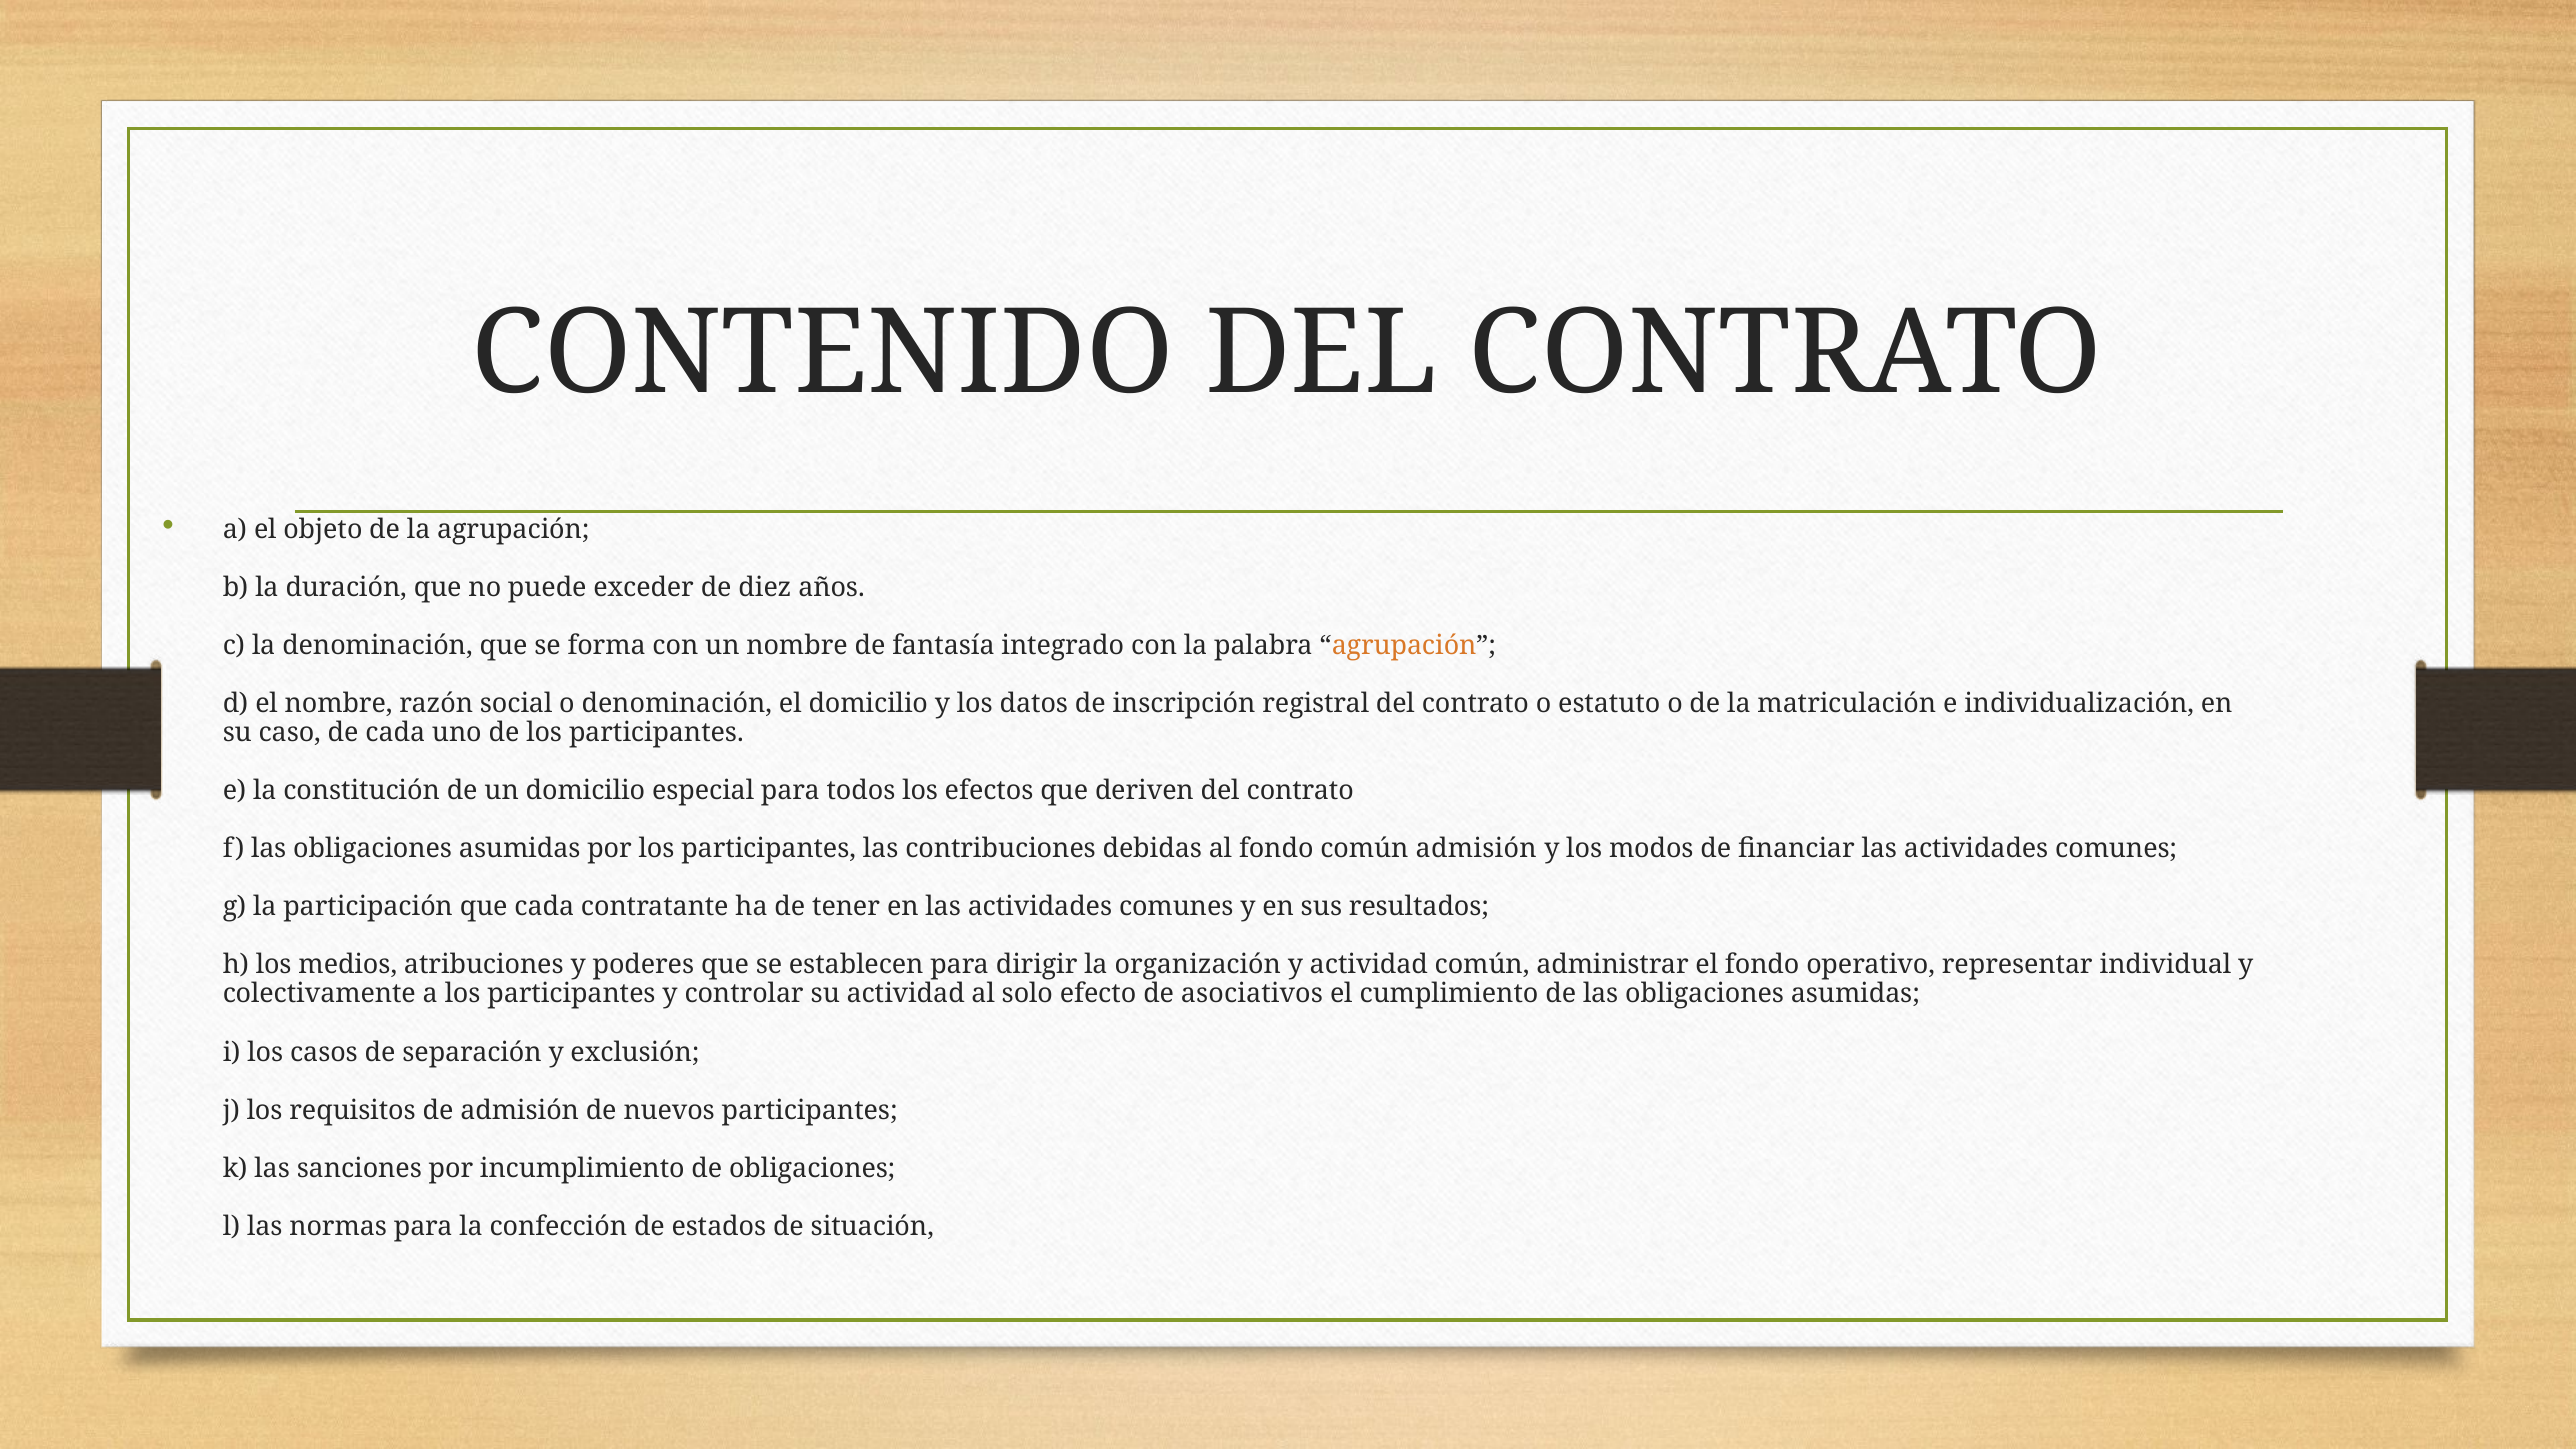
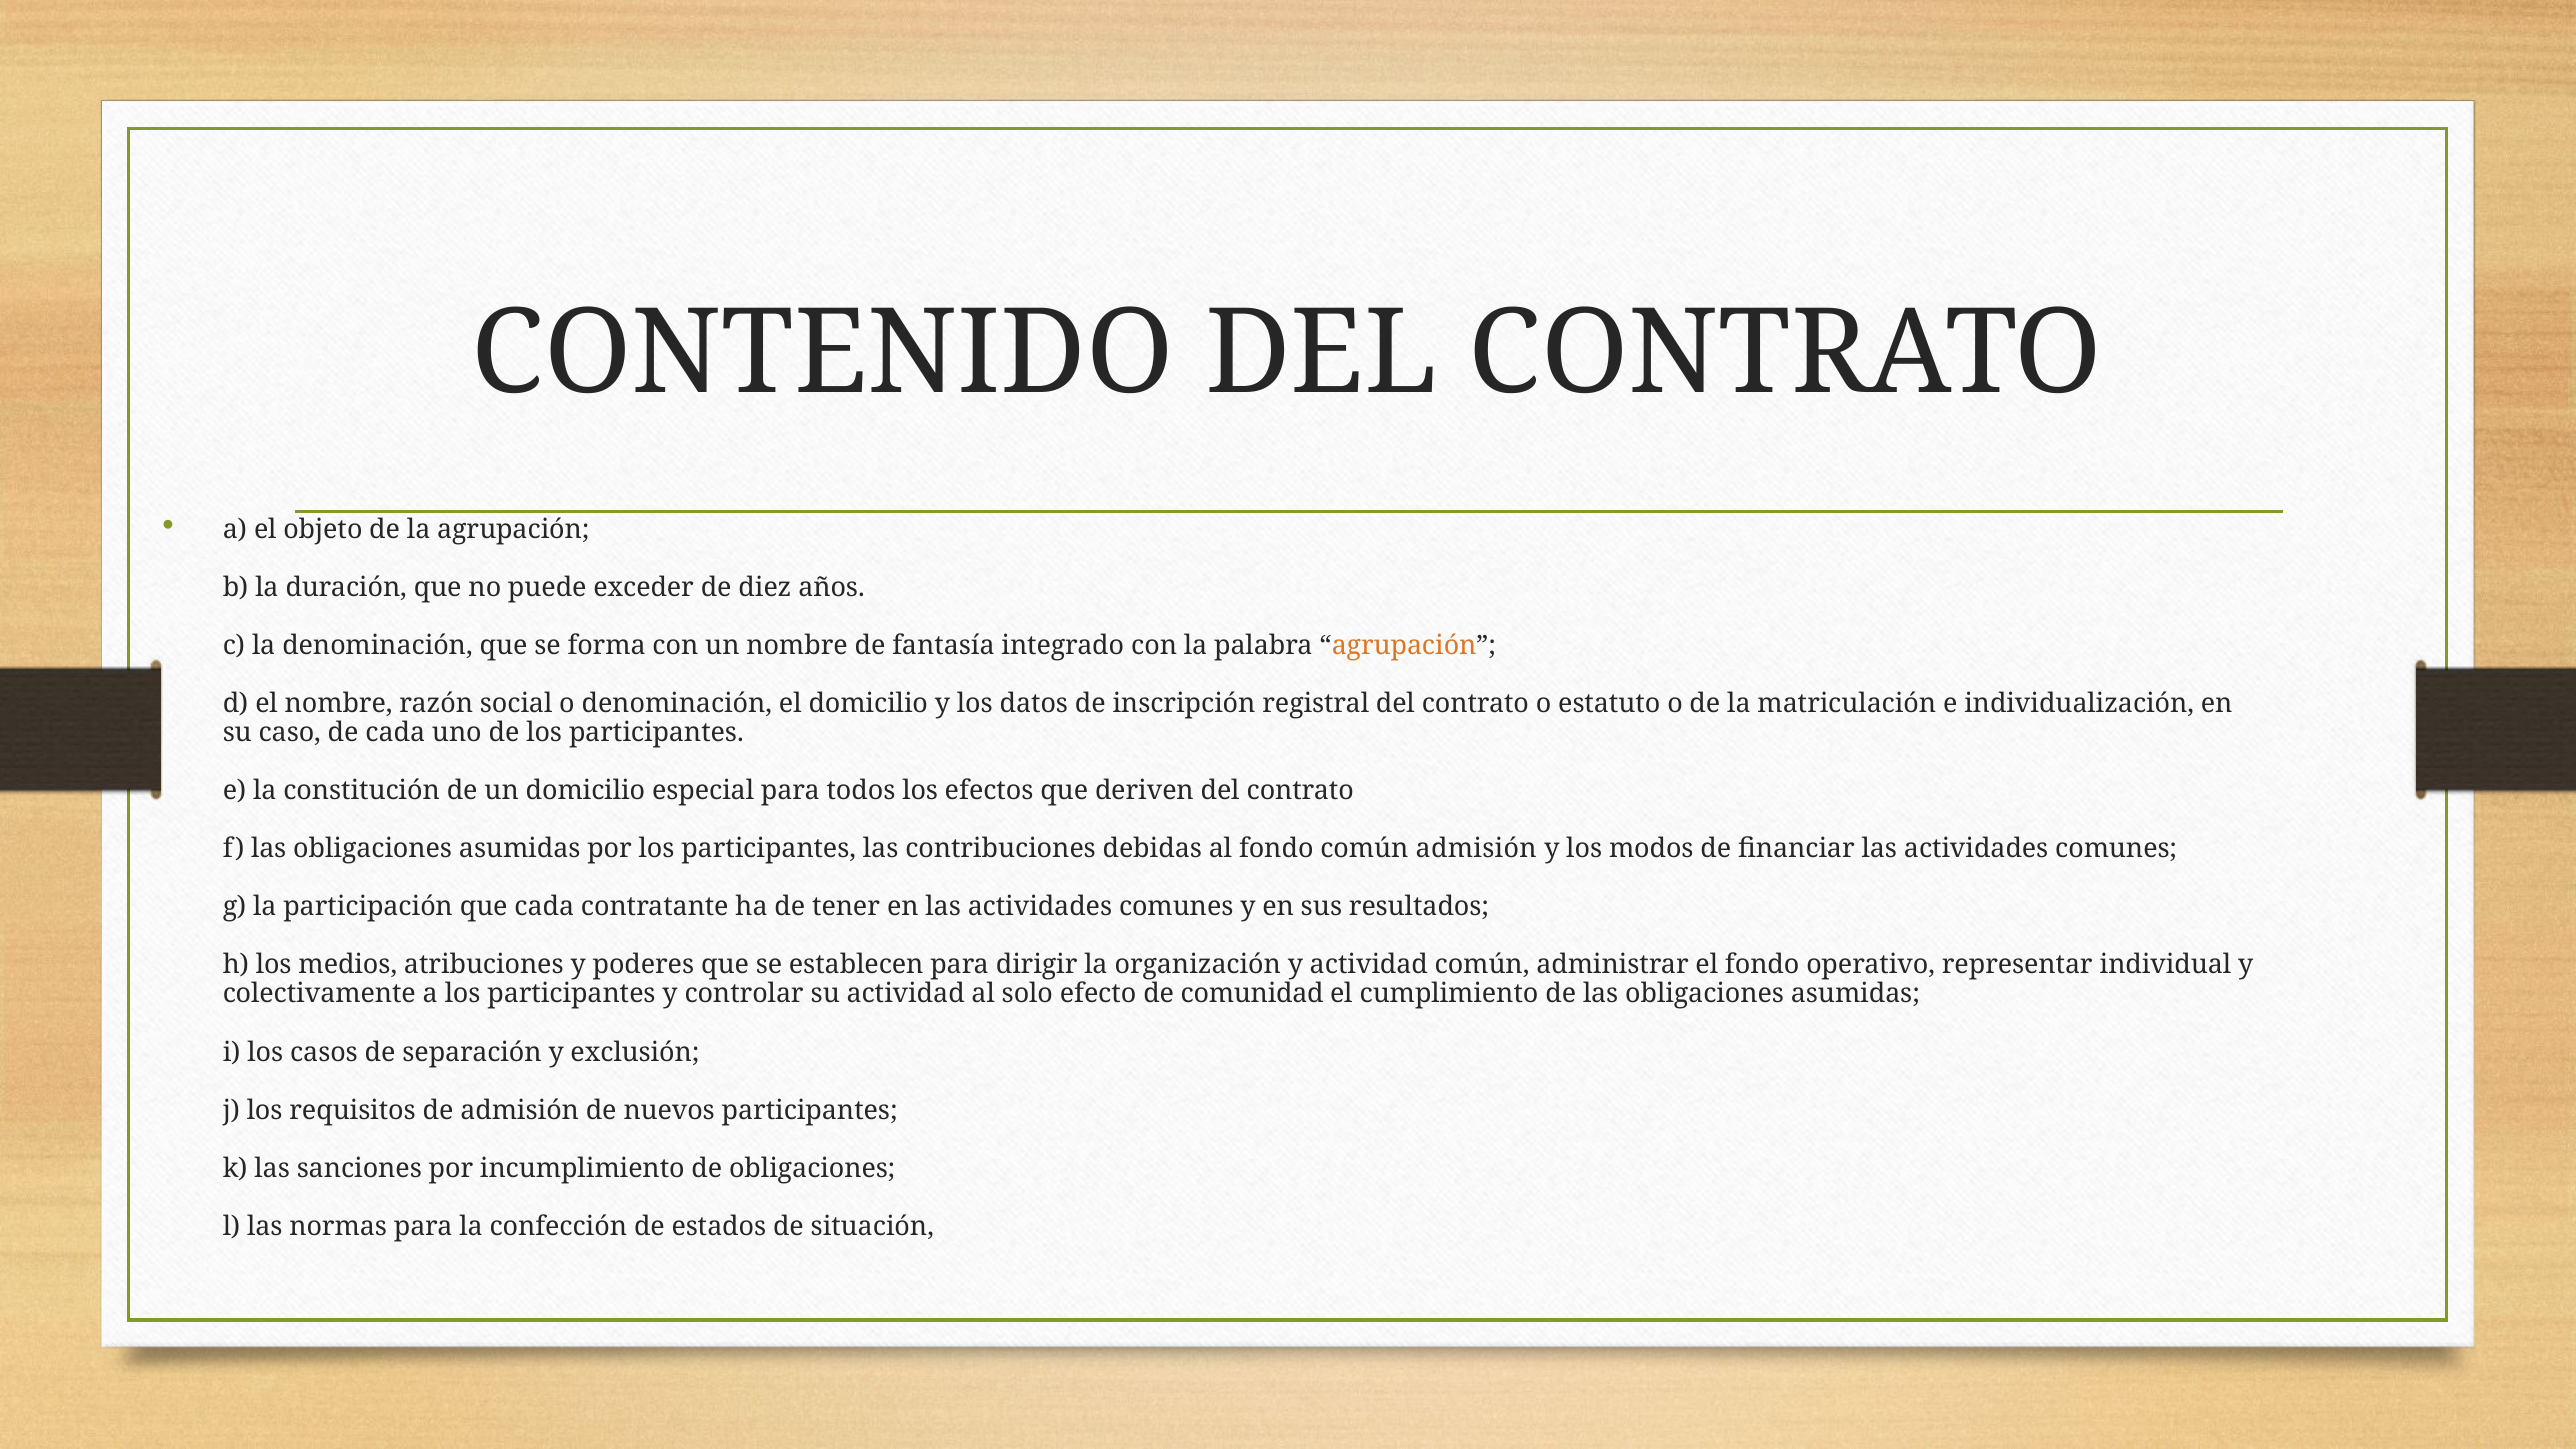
asociativos: asociativos -> comunidad
